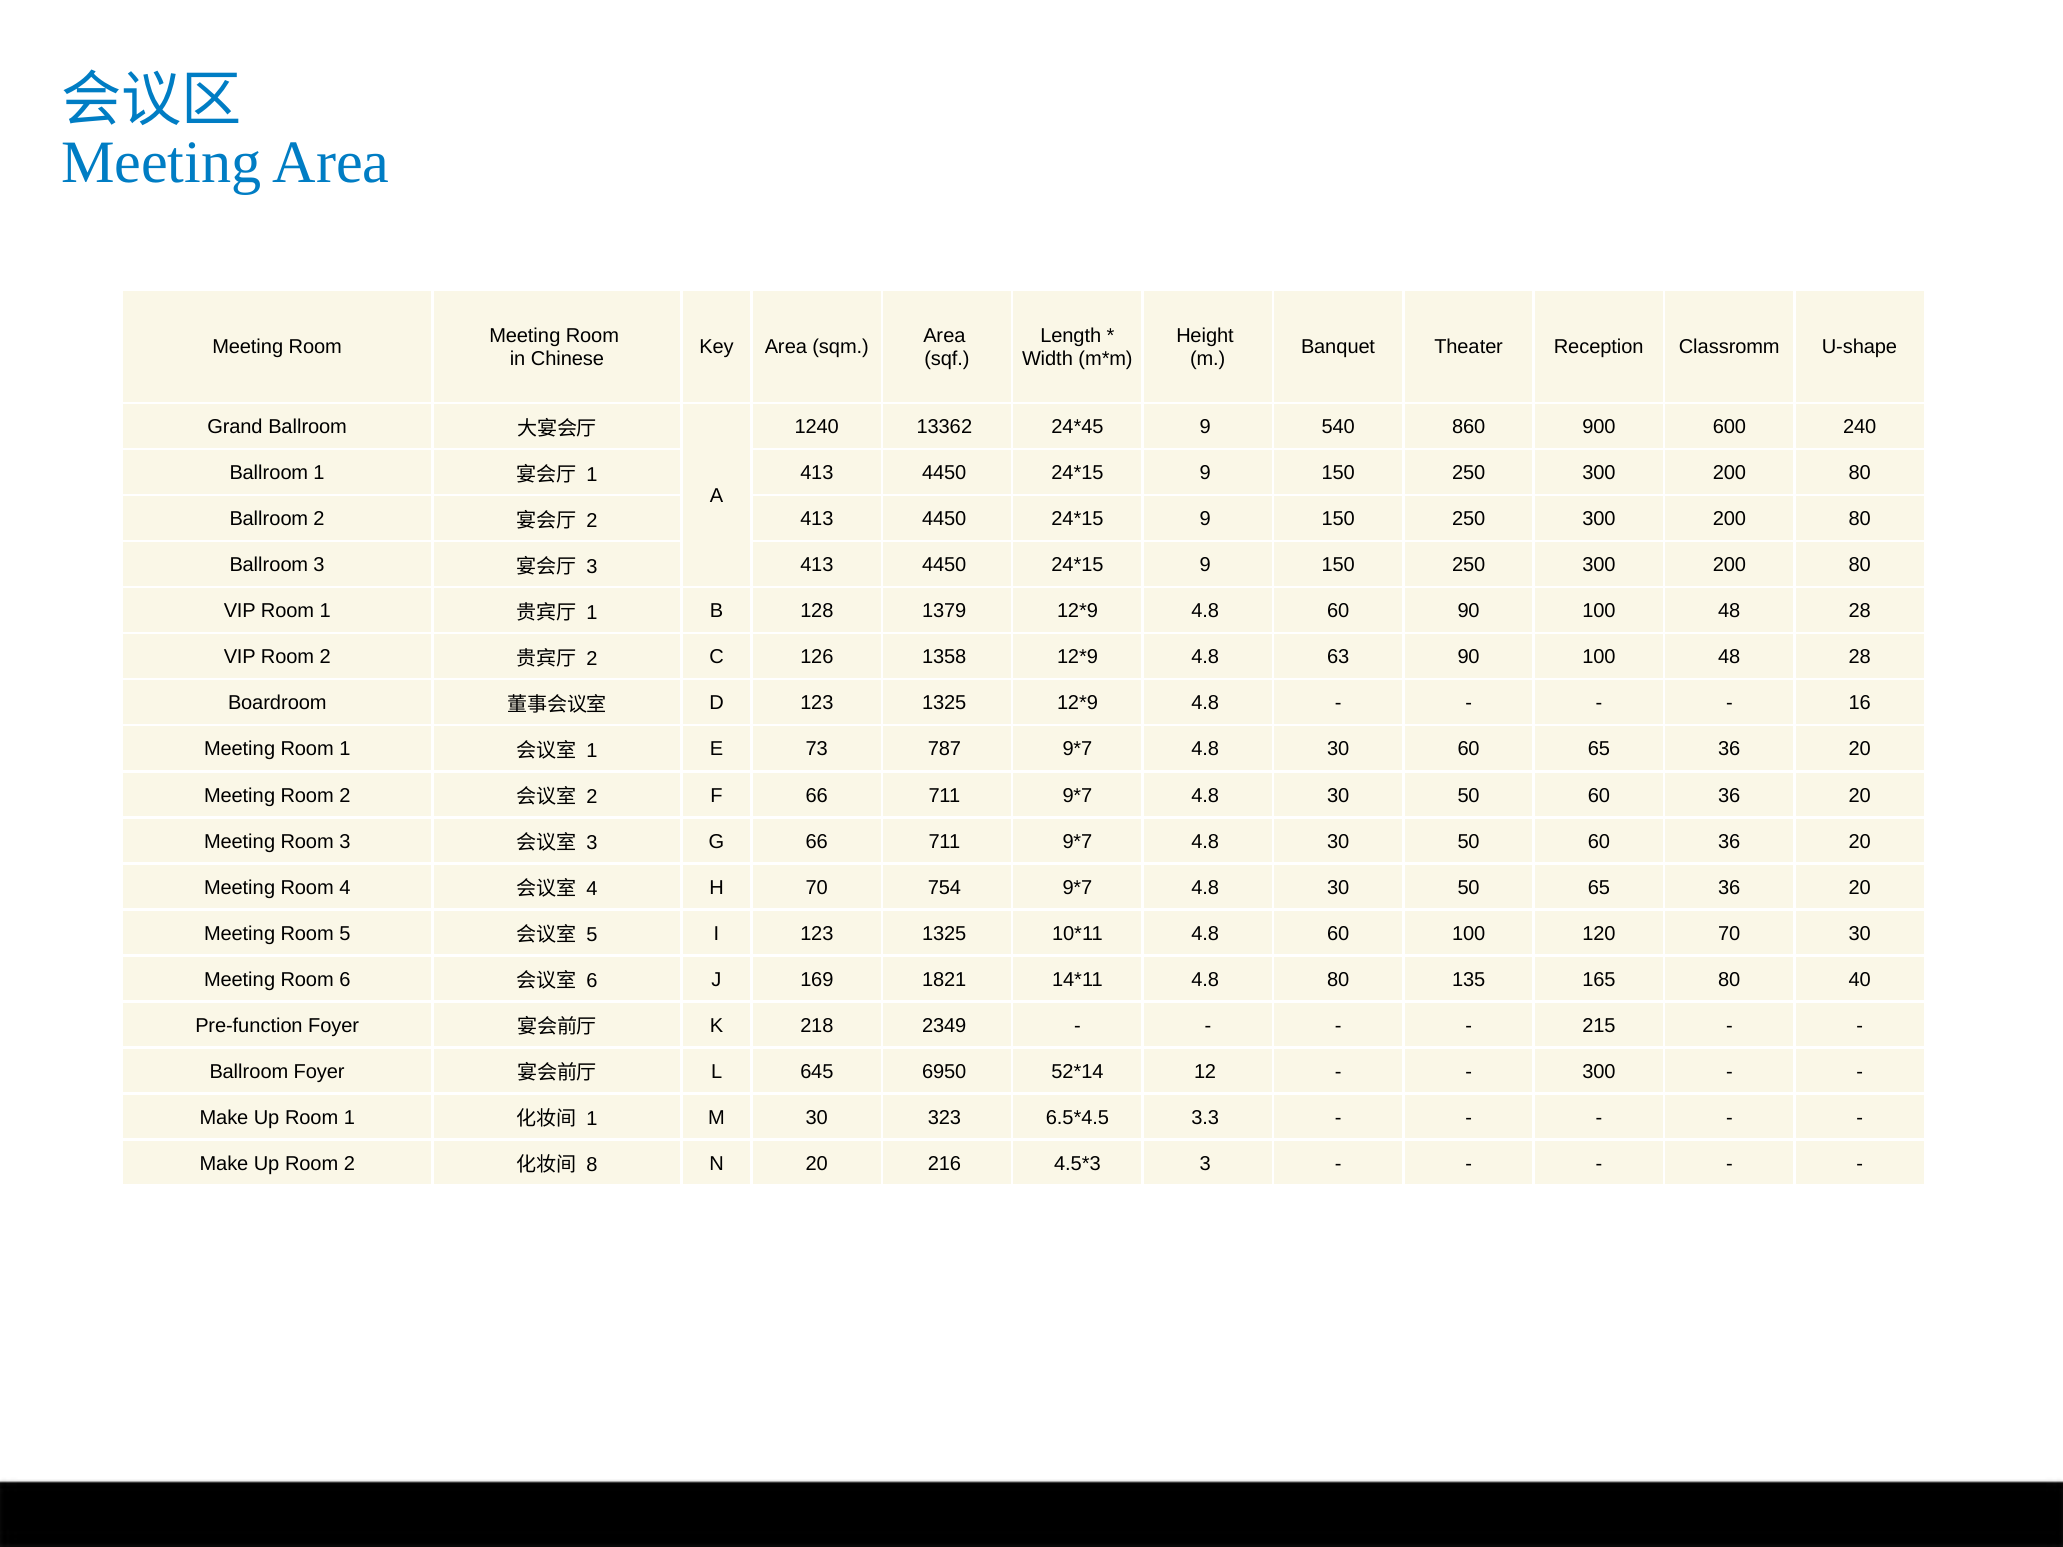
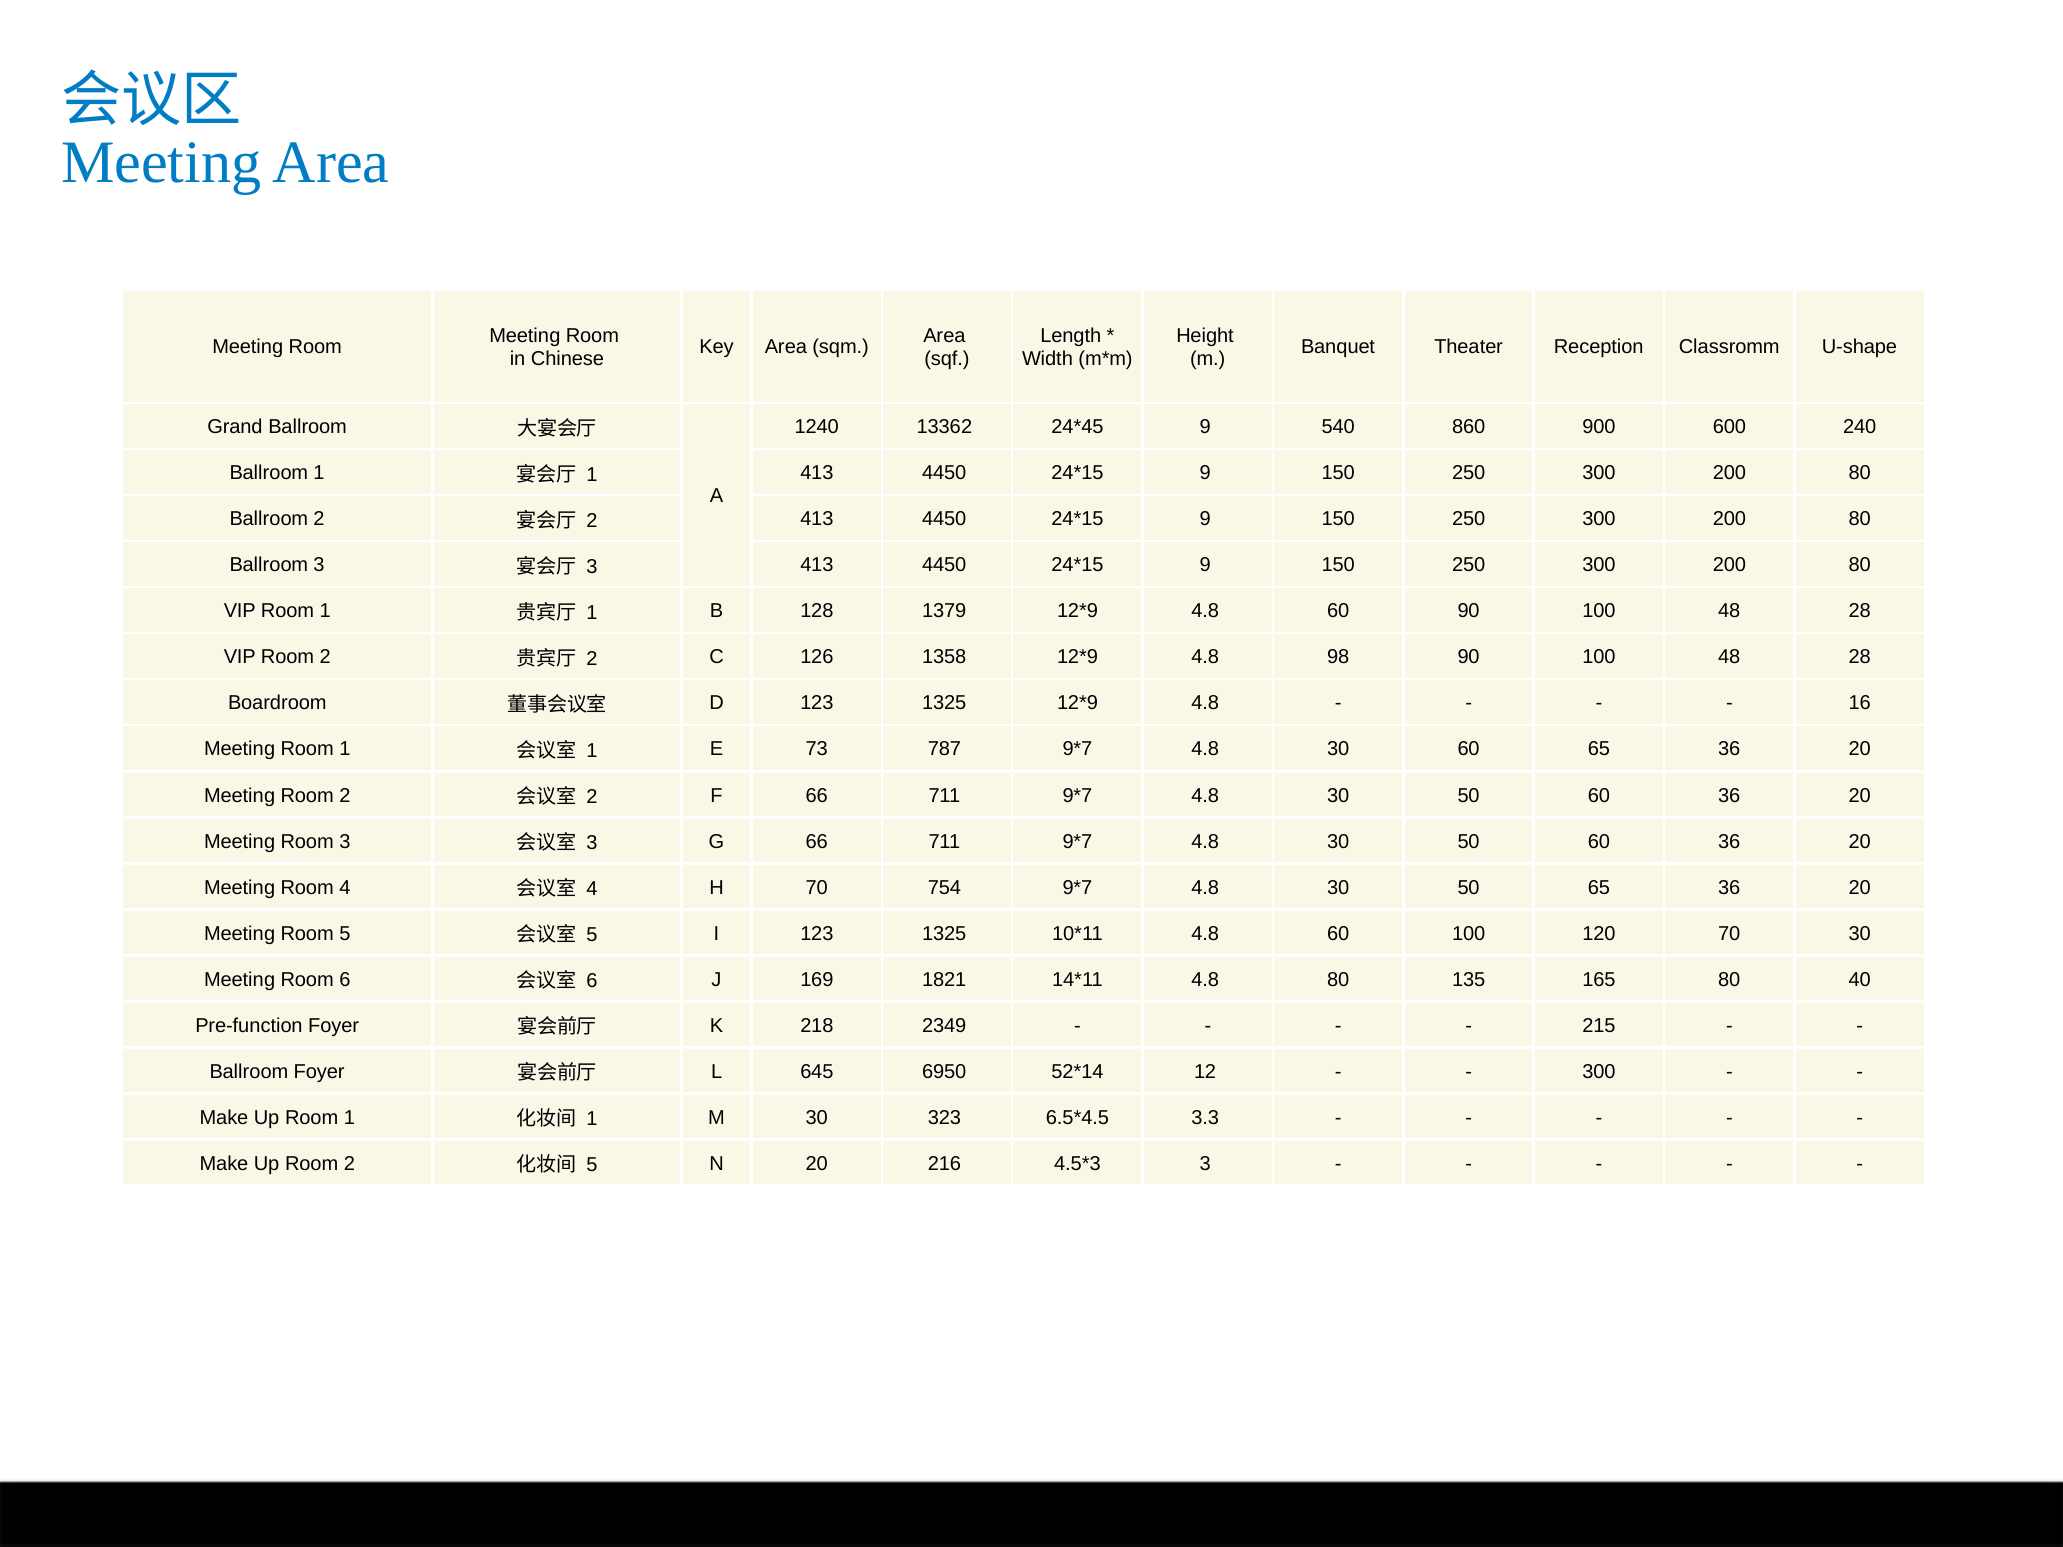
63: 63 -> 98
8 at (592, 1165): 8 -> 5
